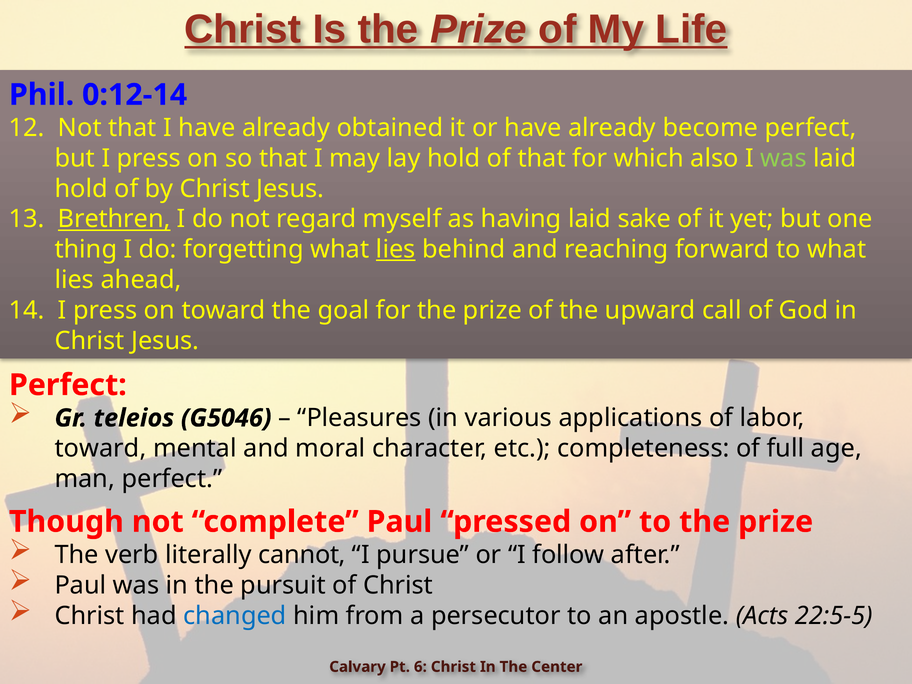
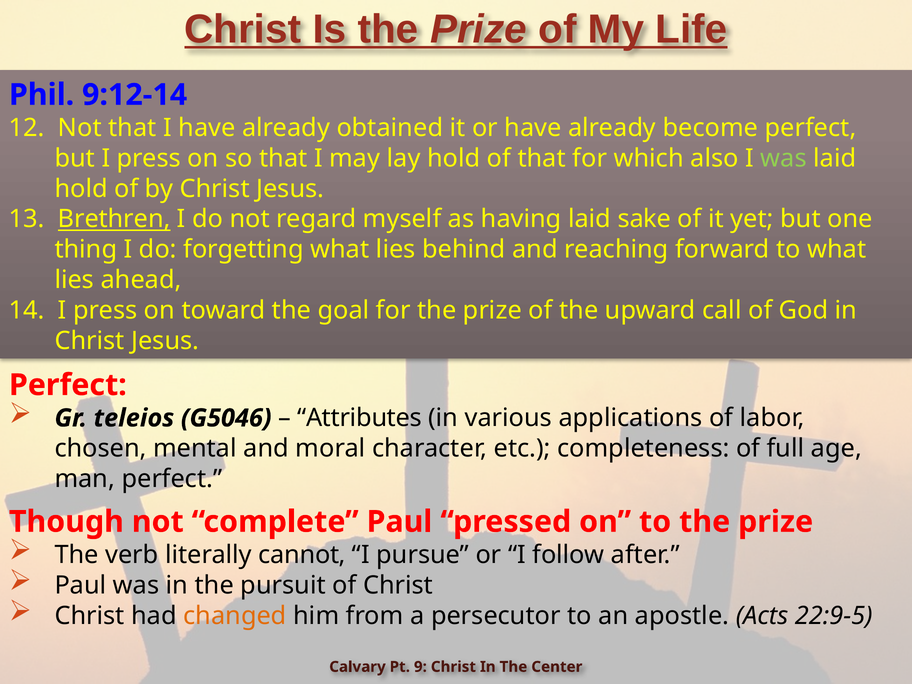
0:12-14: 0:12-14 -> 9:12-14
lies at (396, 250) underline: present -> none
Pleasures: Pleasures -> Attributes
toward at (100, 449): toward -> chosen
changed colour: blue -> orange
22:5-5: 22:5-5 -> 22:9-5
6: 6 -> 9
